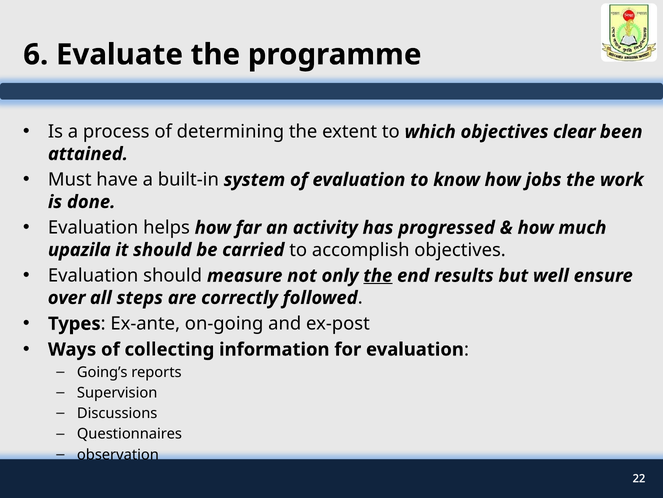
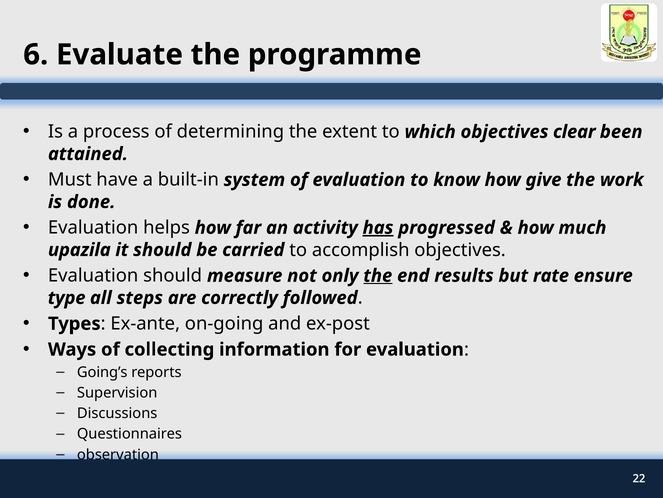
jobs: jobs -> give
has underline: none -> present
well: well -> rate
over: over -> type
